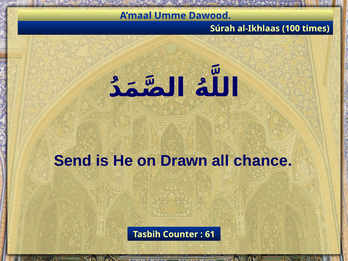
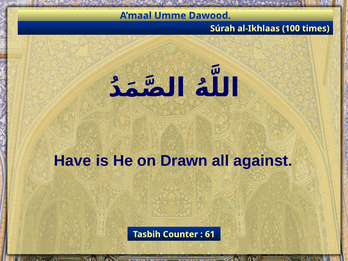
Send: Send -> Have
chance: chance -> against
